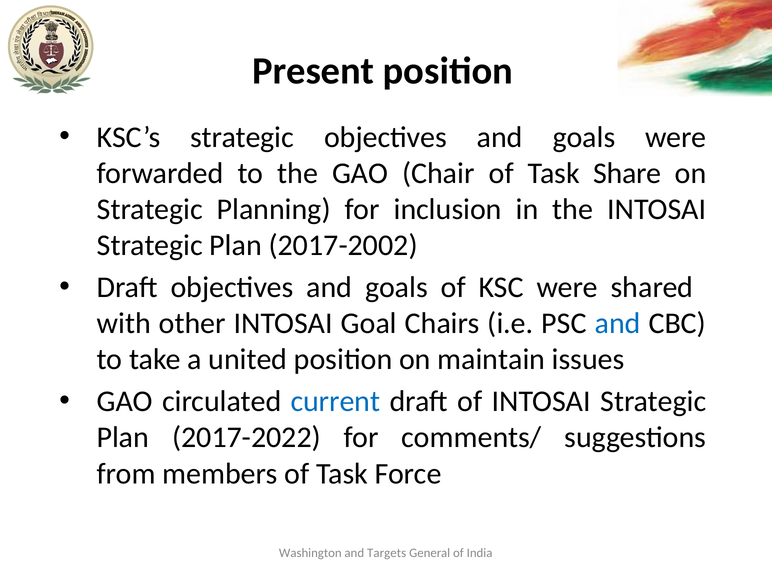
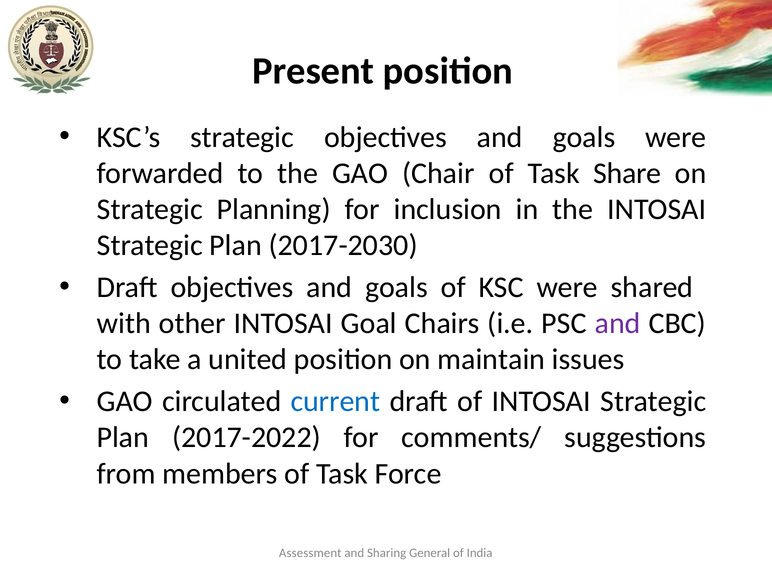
2017-2002: 2017-2002 -> 2017-2030
and at (618, 323) colour: blue -> purple
Washington: Washington -> Assessment
Targets: Targets -> Sharing
